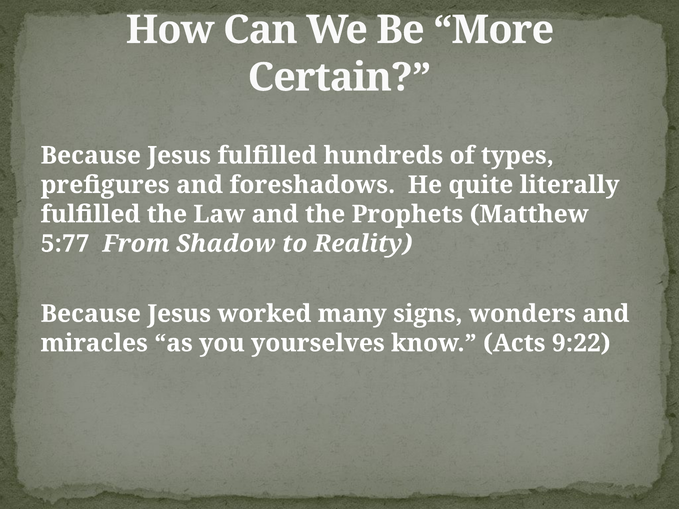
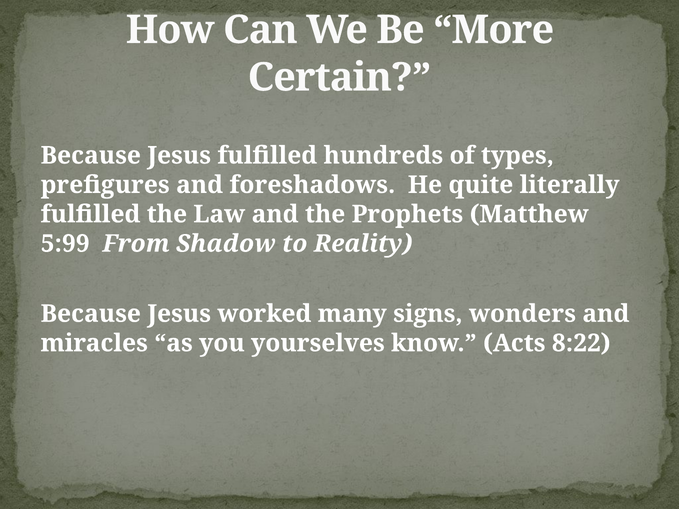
5:77: 5:77 -> 5:99
9:22: 9:22 -> 8:22
